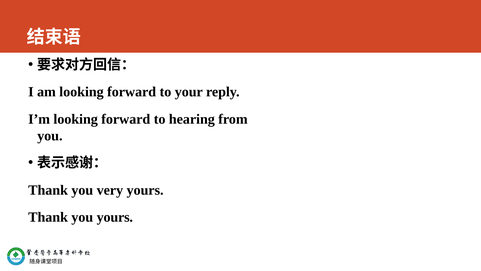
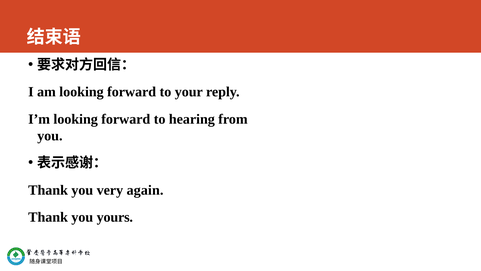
very yours: yours -> again
